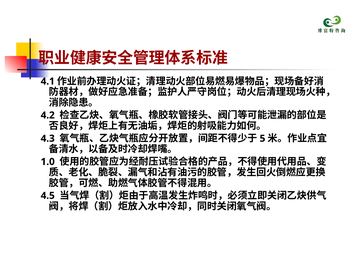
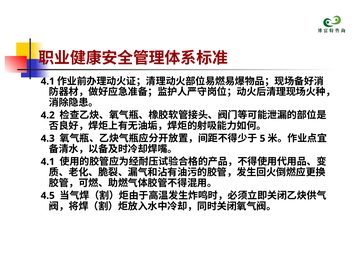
1.0 at (48, 162): 1.0 -> 4.1
